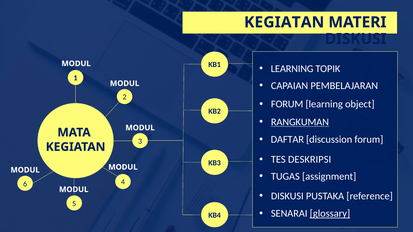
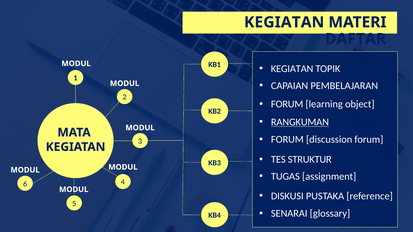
DISKUSI at (356, 39): DISKUSI -> DAFTAR
LEARNING at (292, 69): LEARNING -> KEGIATAN
DAFTAR at (287, 140): DAFTAR -> FORUM
DESKRIPSI: DESKRIPSI -> STRUKTUR
glossary underline: present -> none
